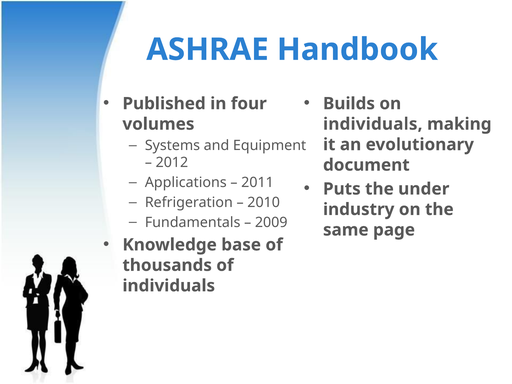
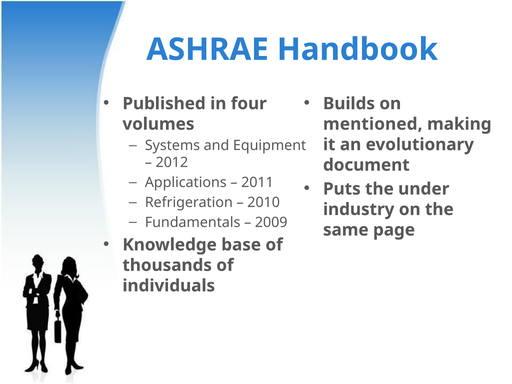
individuals at (373, 124): individuals -> mentioned
